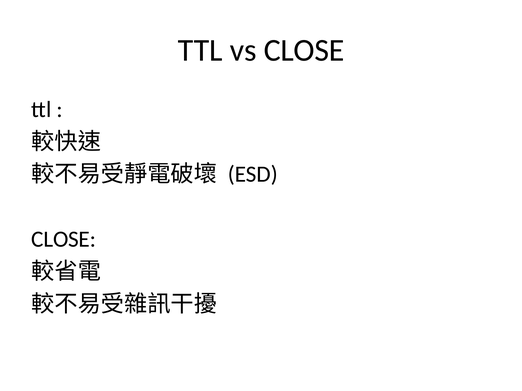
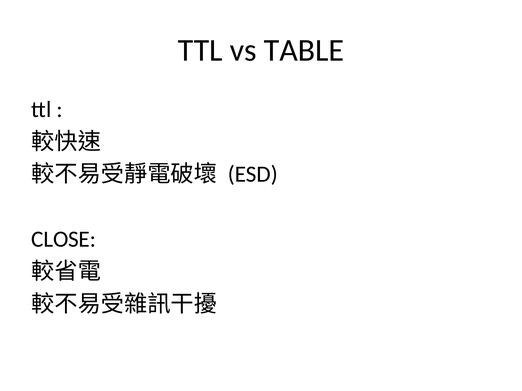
vs CLOSE: CLOSE -> TABLE
